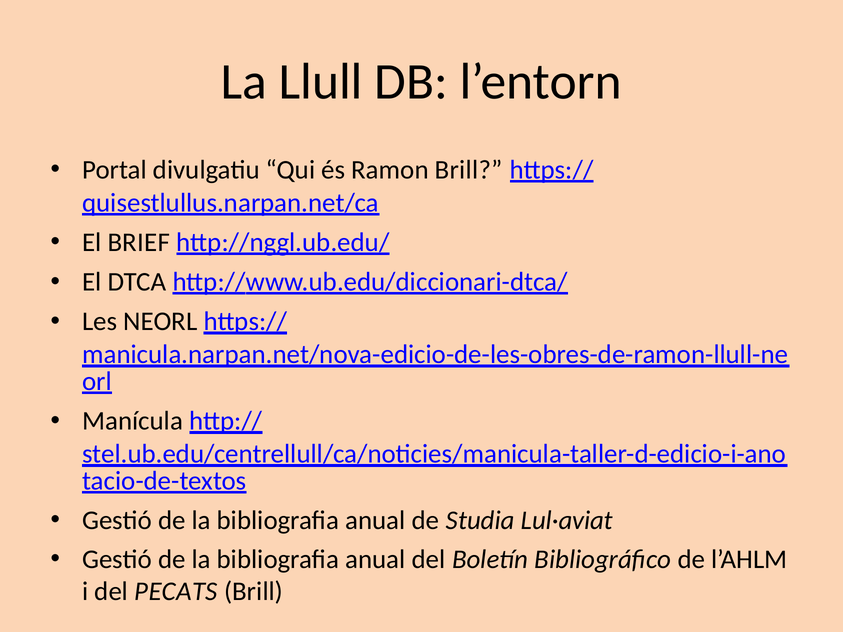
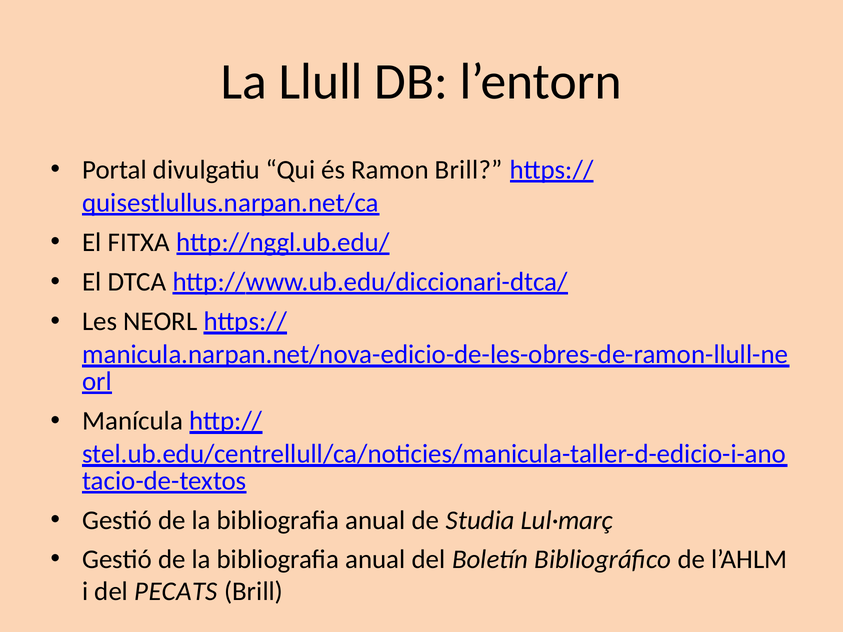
BRIEF: BRIEF -> FITXA
Lul·aviat: Lul·aviat -> Lul·març
